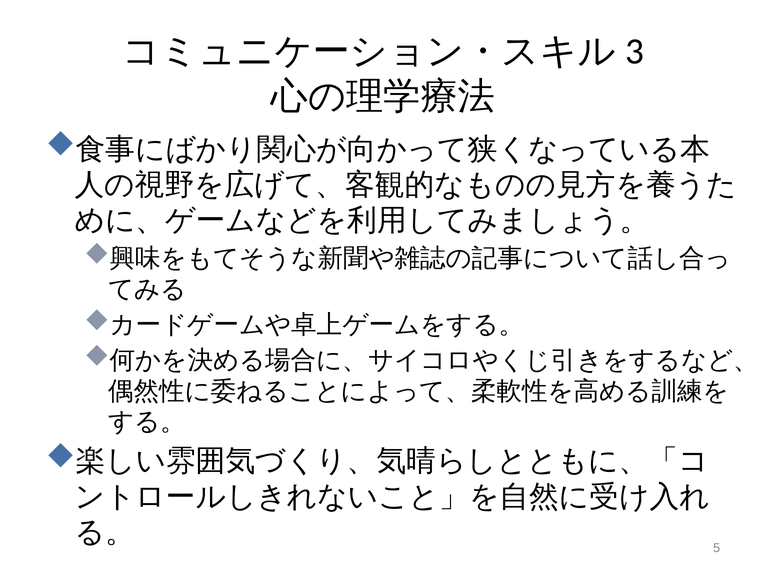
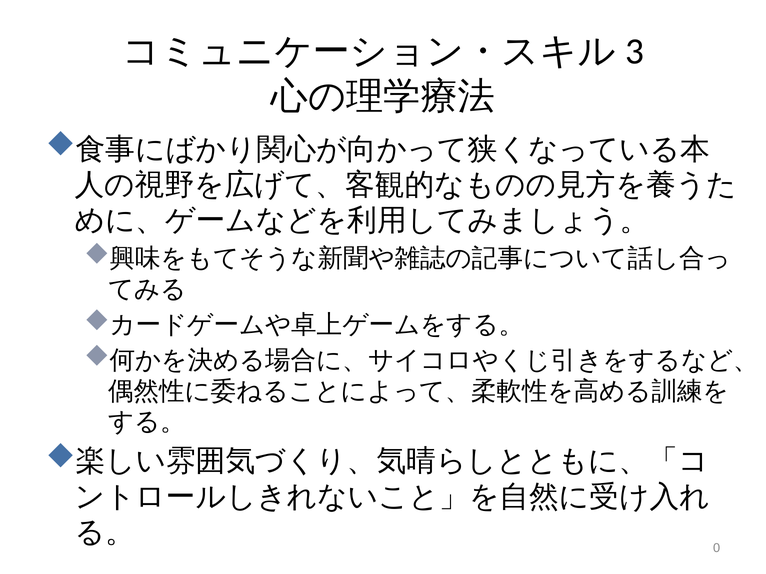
5: 5 -> 0
